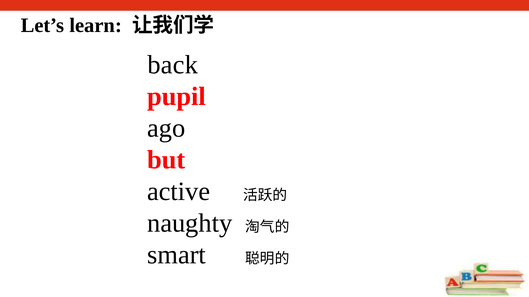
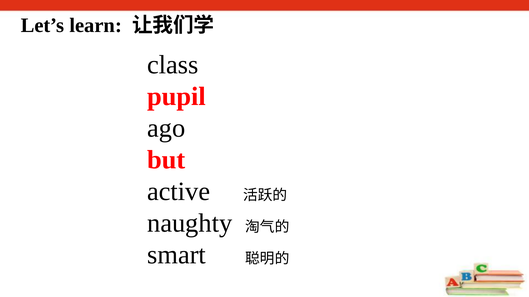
back: back -> class
